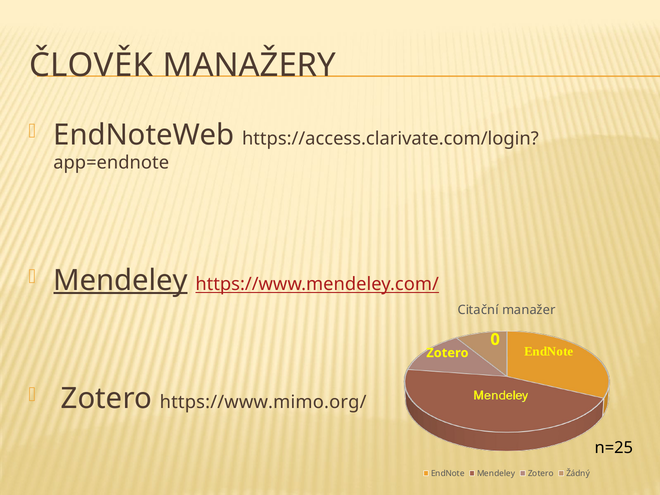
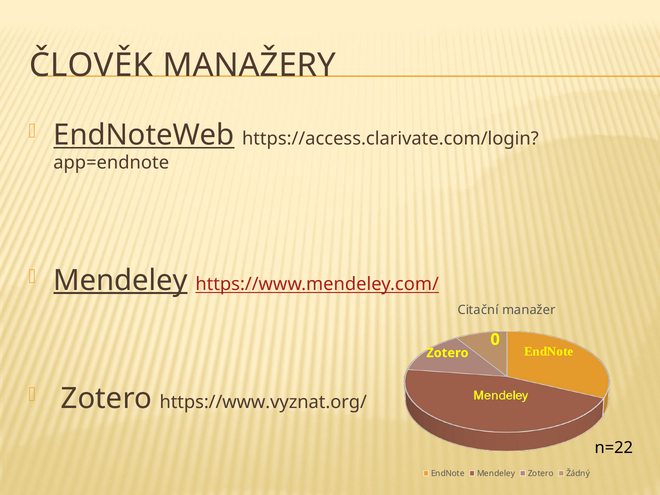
EndNoteWeb underline: none -> present
https://www.mimo.org/: https://www.mimo.org/ -> https://www.vyznat.org/
n=25: n=25 -> n=22
